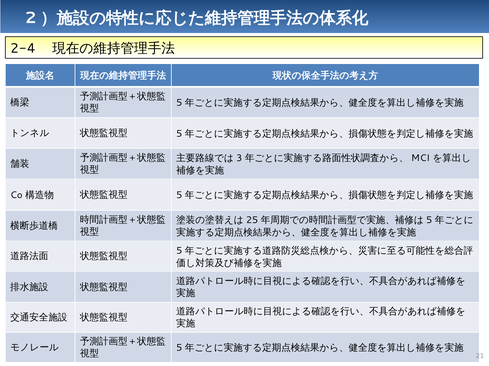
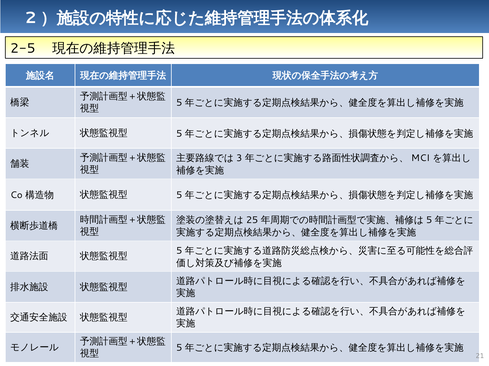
2-4: 2-4 -> 2-5
